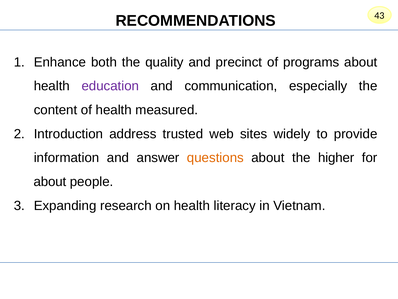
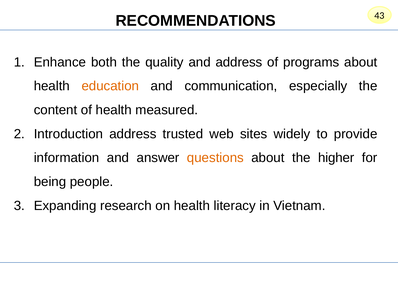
and precinct: precinct -> address
education colour: purple -> orange
about at (50, 181): about -> being
